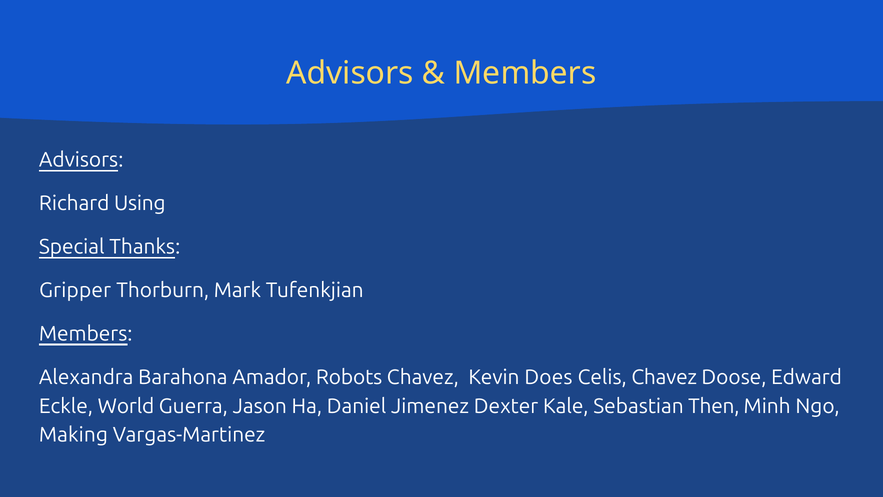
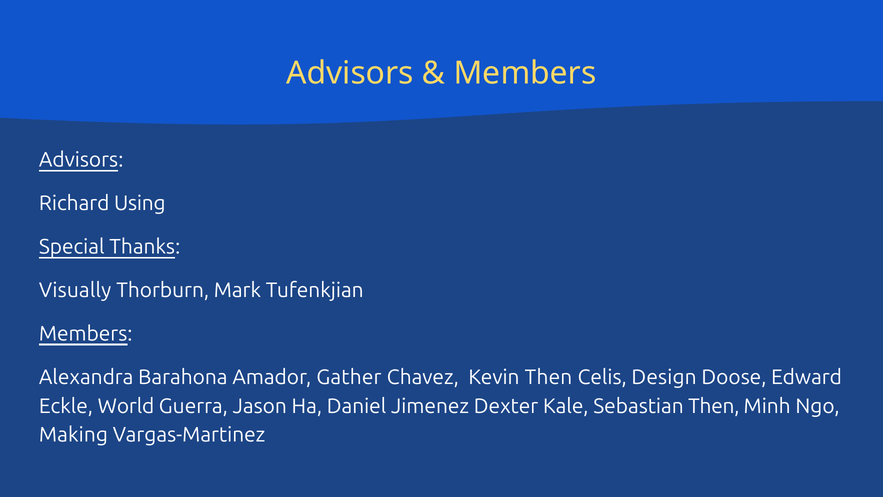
Gripper: Gripper -> Visually
Robots: Robots -> Gather
Kevin Does: Does -> Then
Celis Chavez: Chavez -> Design
